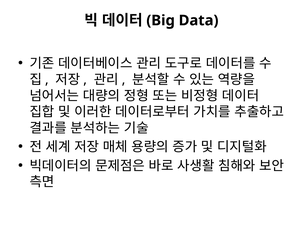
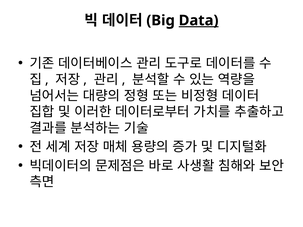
Data underline: none -> present
